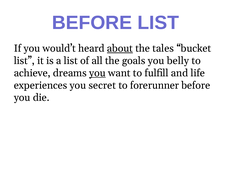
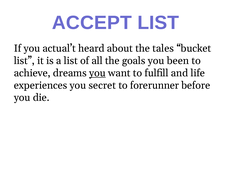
BEFORE at (92, 23): BEFORE -> ACCEPT
would’t: would’t -> actual’t
about underline: present -> none
belly: belly -> been
